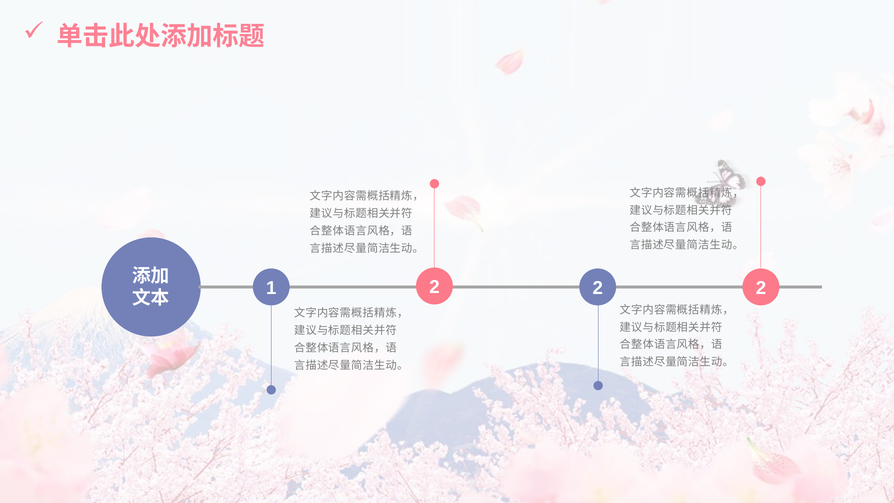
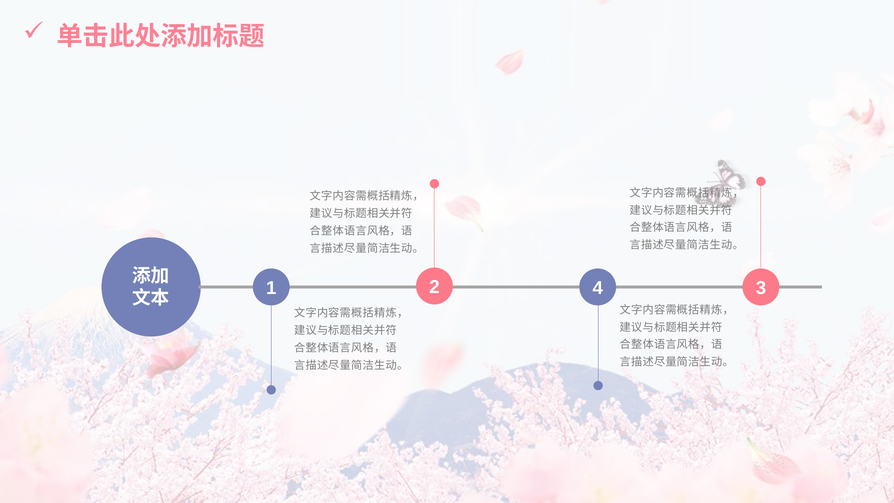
2 at (761, 288): 2 -> 3
1 2: 2 -> 4
